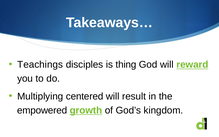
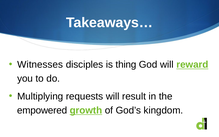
Teachings: Teachings -> Witnesses
centered: centered -> requests
